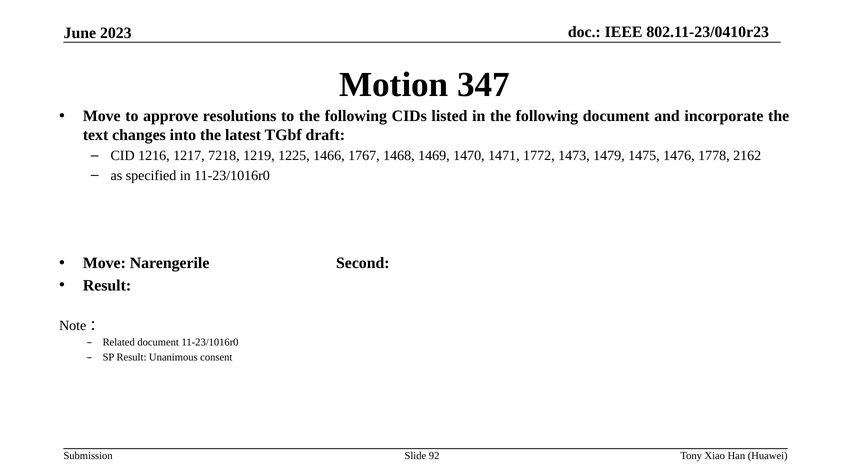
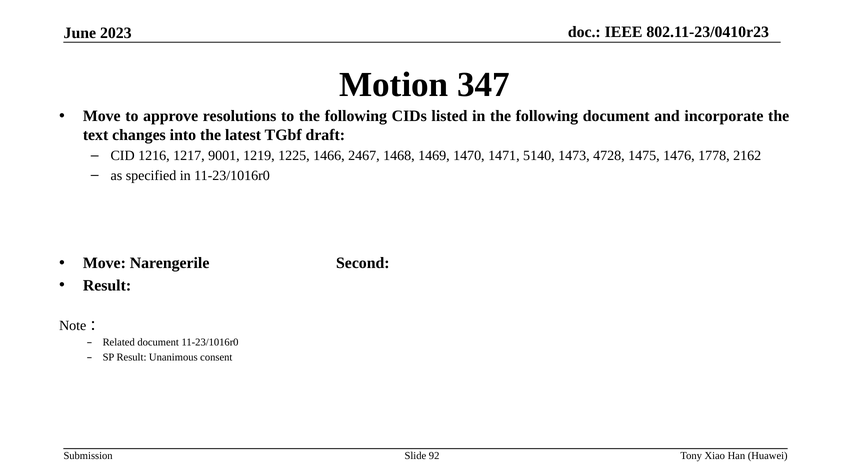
7218: 7218 -> 9001
1767: 1767 -> 2467
1772: 1772 -> 5140
1479: 1479 -> 4728
